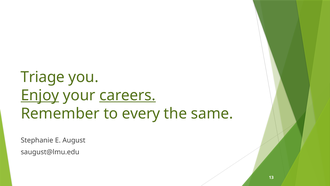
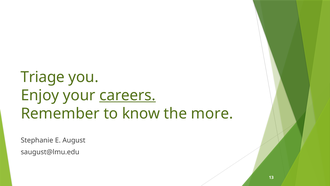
Enjoy underline: present -> none
every: every -> know
same: same -> more
